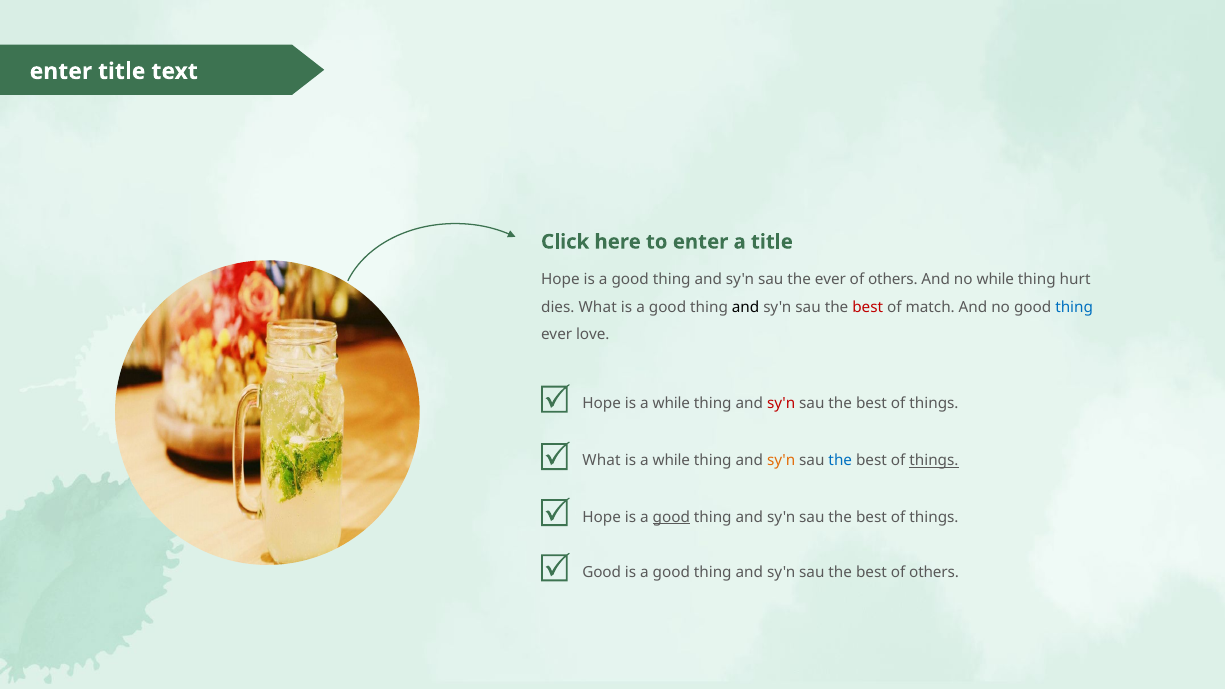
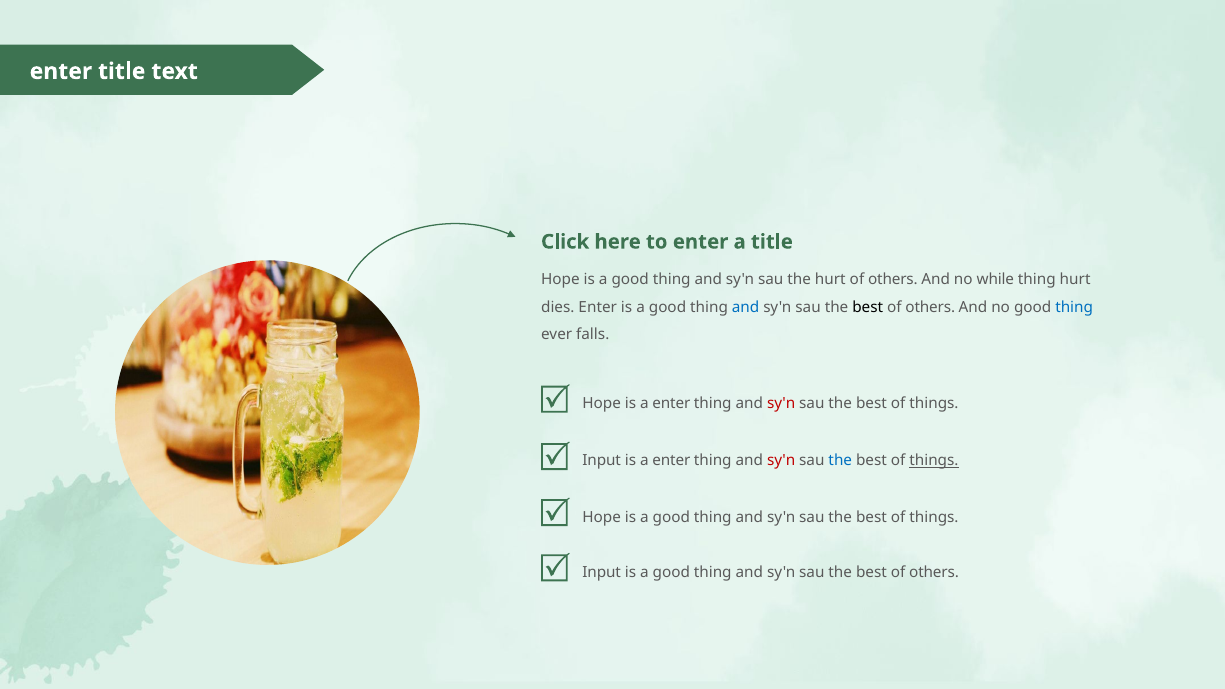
the ever: ever -> hurt
dies What: What -> Enter
and at (746, 307) colour: black -> blue
best at (868, 307) colour: red -> black
match at (930, 307): match -> others
love: love -> falls
Hope is a while: while -> enter
What at (602, 461): What -> Input
while at (671, 461): while -> enter
sy'n at (781, 461) colour: orange -> red
good at (671, 517) underline: present -> none
Good at (602, 572): Good -> Input
